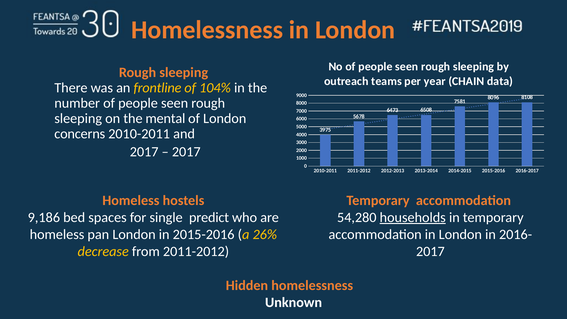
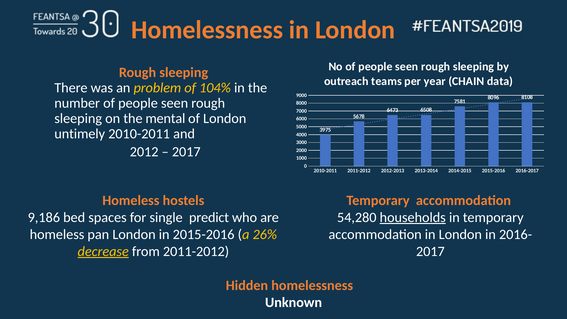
frontline: frontline -> problem
concerns: concerns -> untimely
2017 at (144, 152): 2017 -> 2012
decrease underline: none -> present
